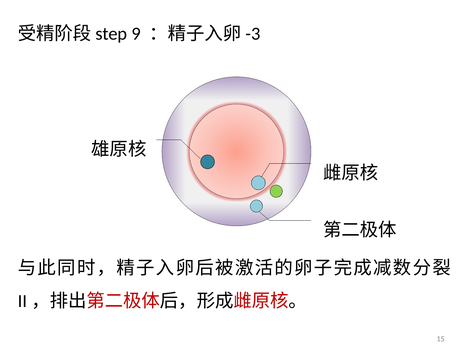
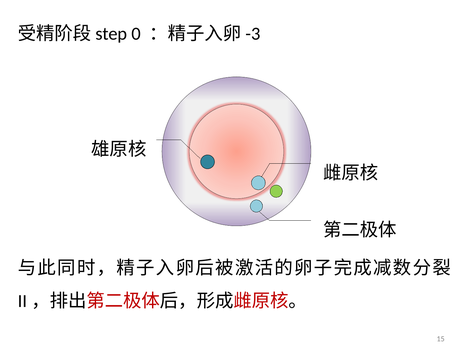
9: 9 -> 0
